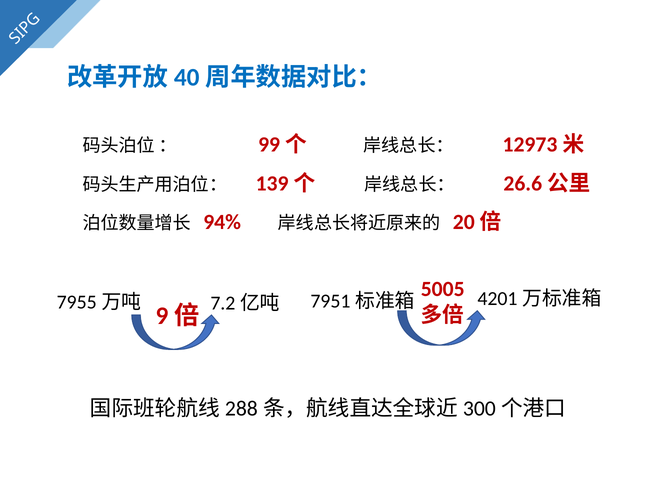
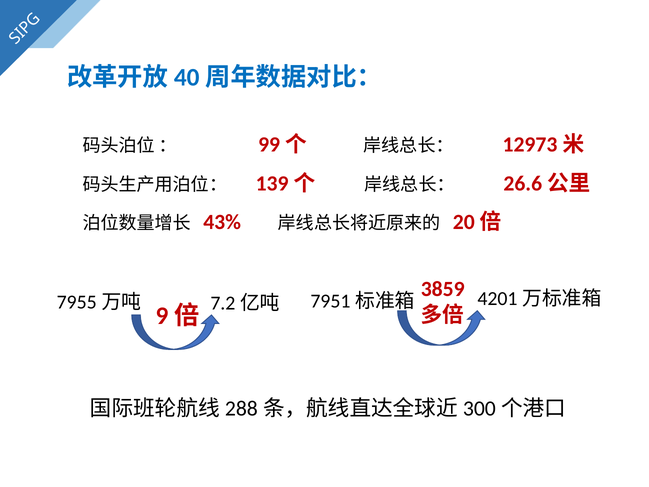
94%: 94% -> 43%
5005: 5005 -> 3859
